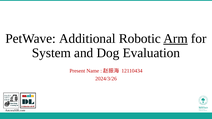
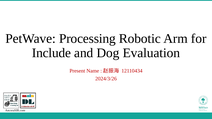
Additional: Additional -> Processing
Arm underline: present -> none
System: System -> Include
